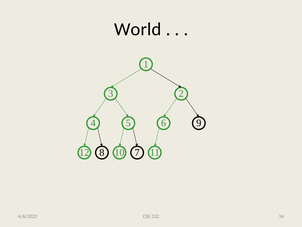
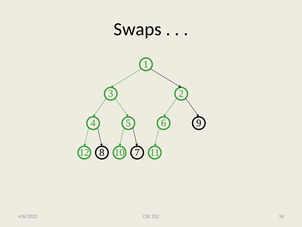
World: World -> Swaps
